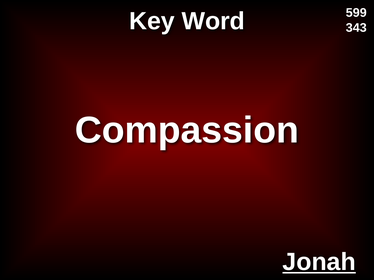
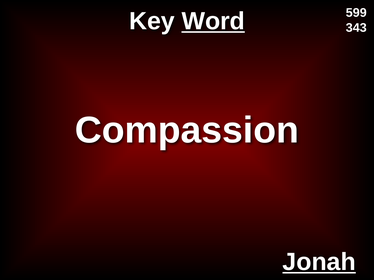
Word underline: none -> present
